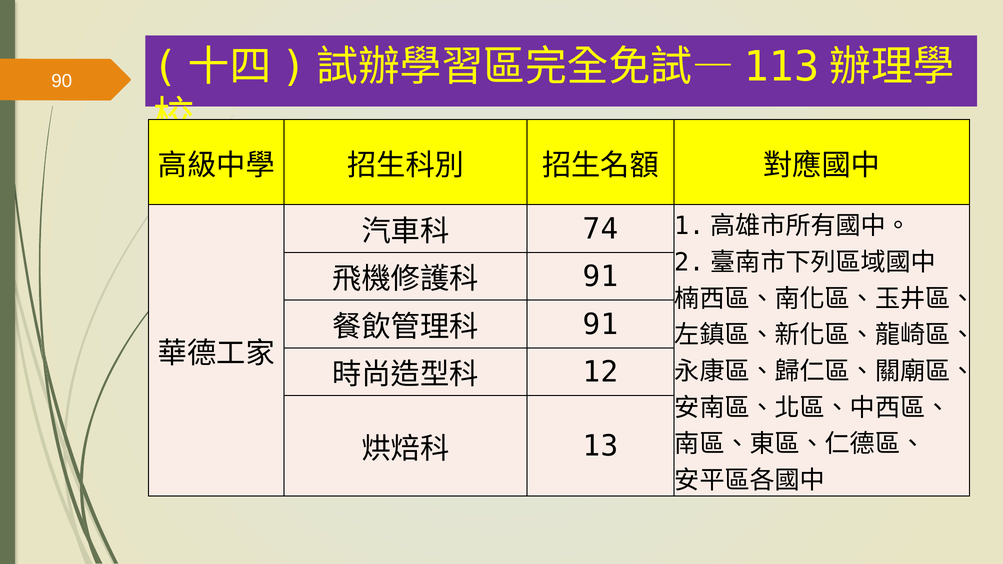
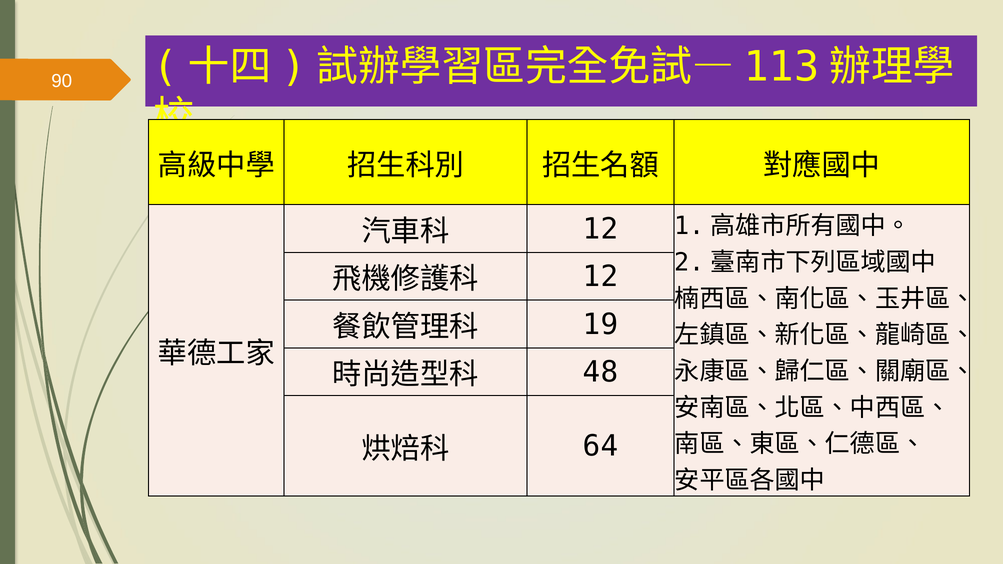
74 at (601, 229): 74 -> 12
91 at (601, 277): 91 -> 12
91 at (601, 324): 91 -> 19
12: 12 -> 48
13: 13 -> 64
